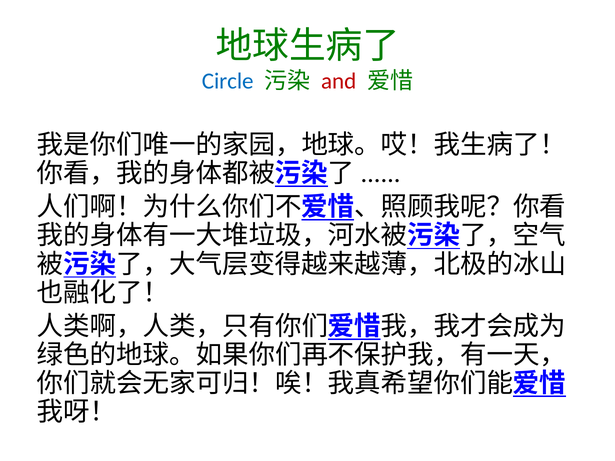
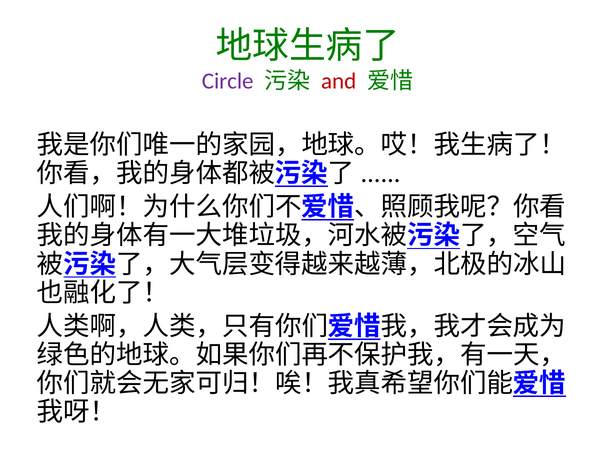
Circle colour: blue -> purple
